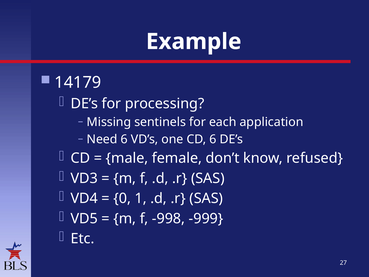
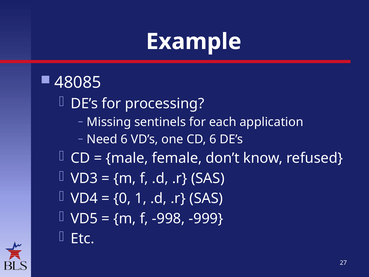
14179: 14179 -> 48085
